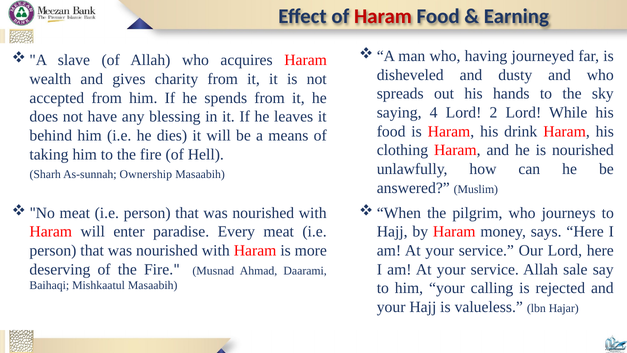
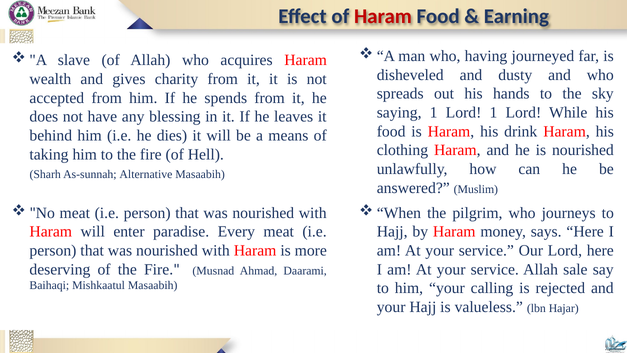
saying 4: 4 -> 1
Lord 2: 2 -> 1
Ownership: Ownership -> Alternative
